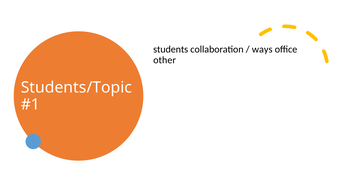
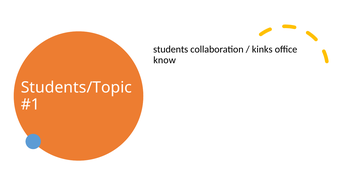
ways: ways -> kinks
other: other -> know
